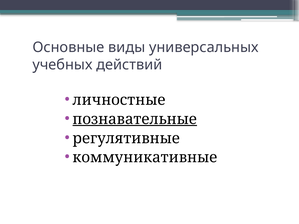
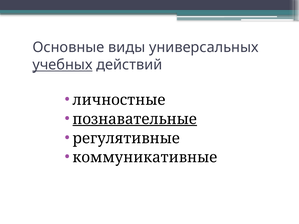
учебных underline: none -> present
